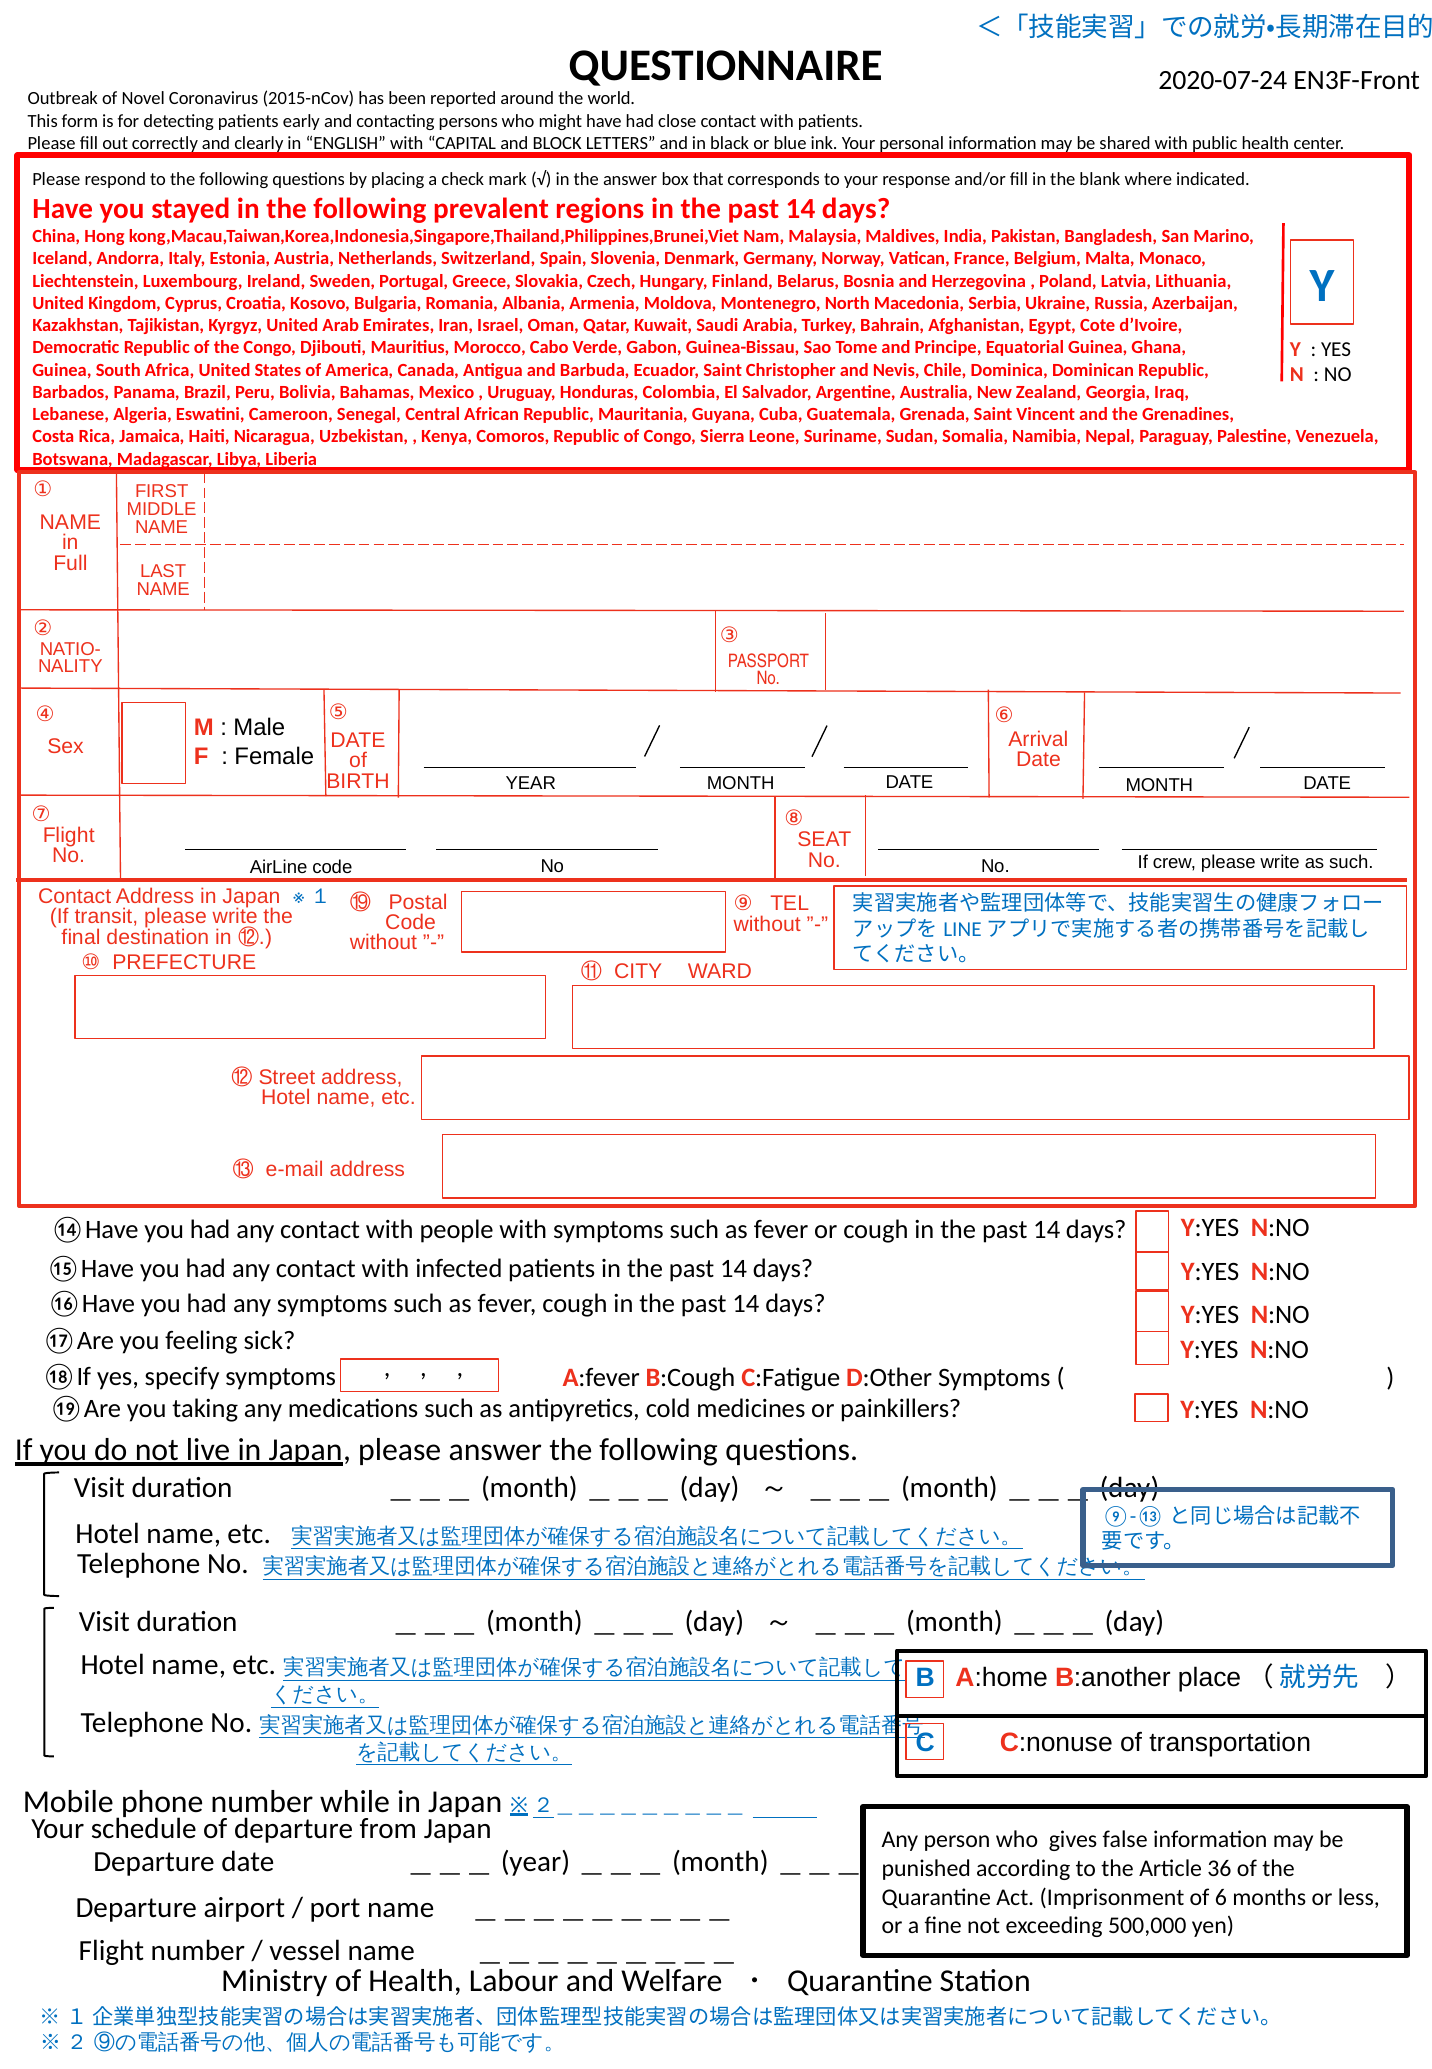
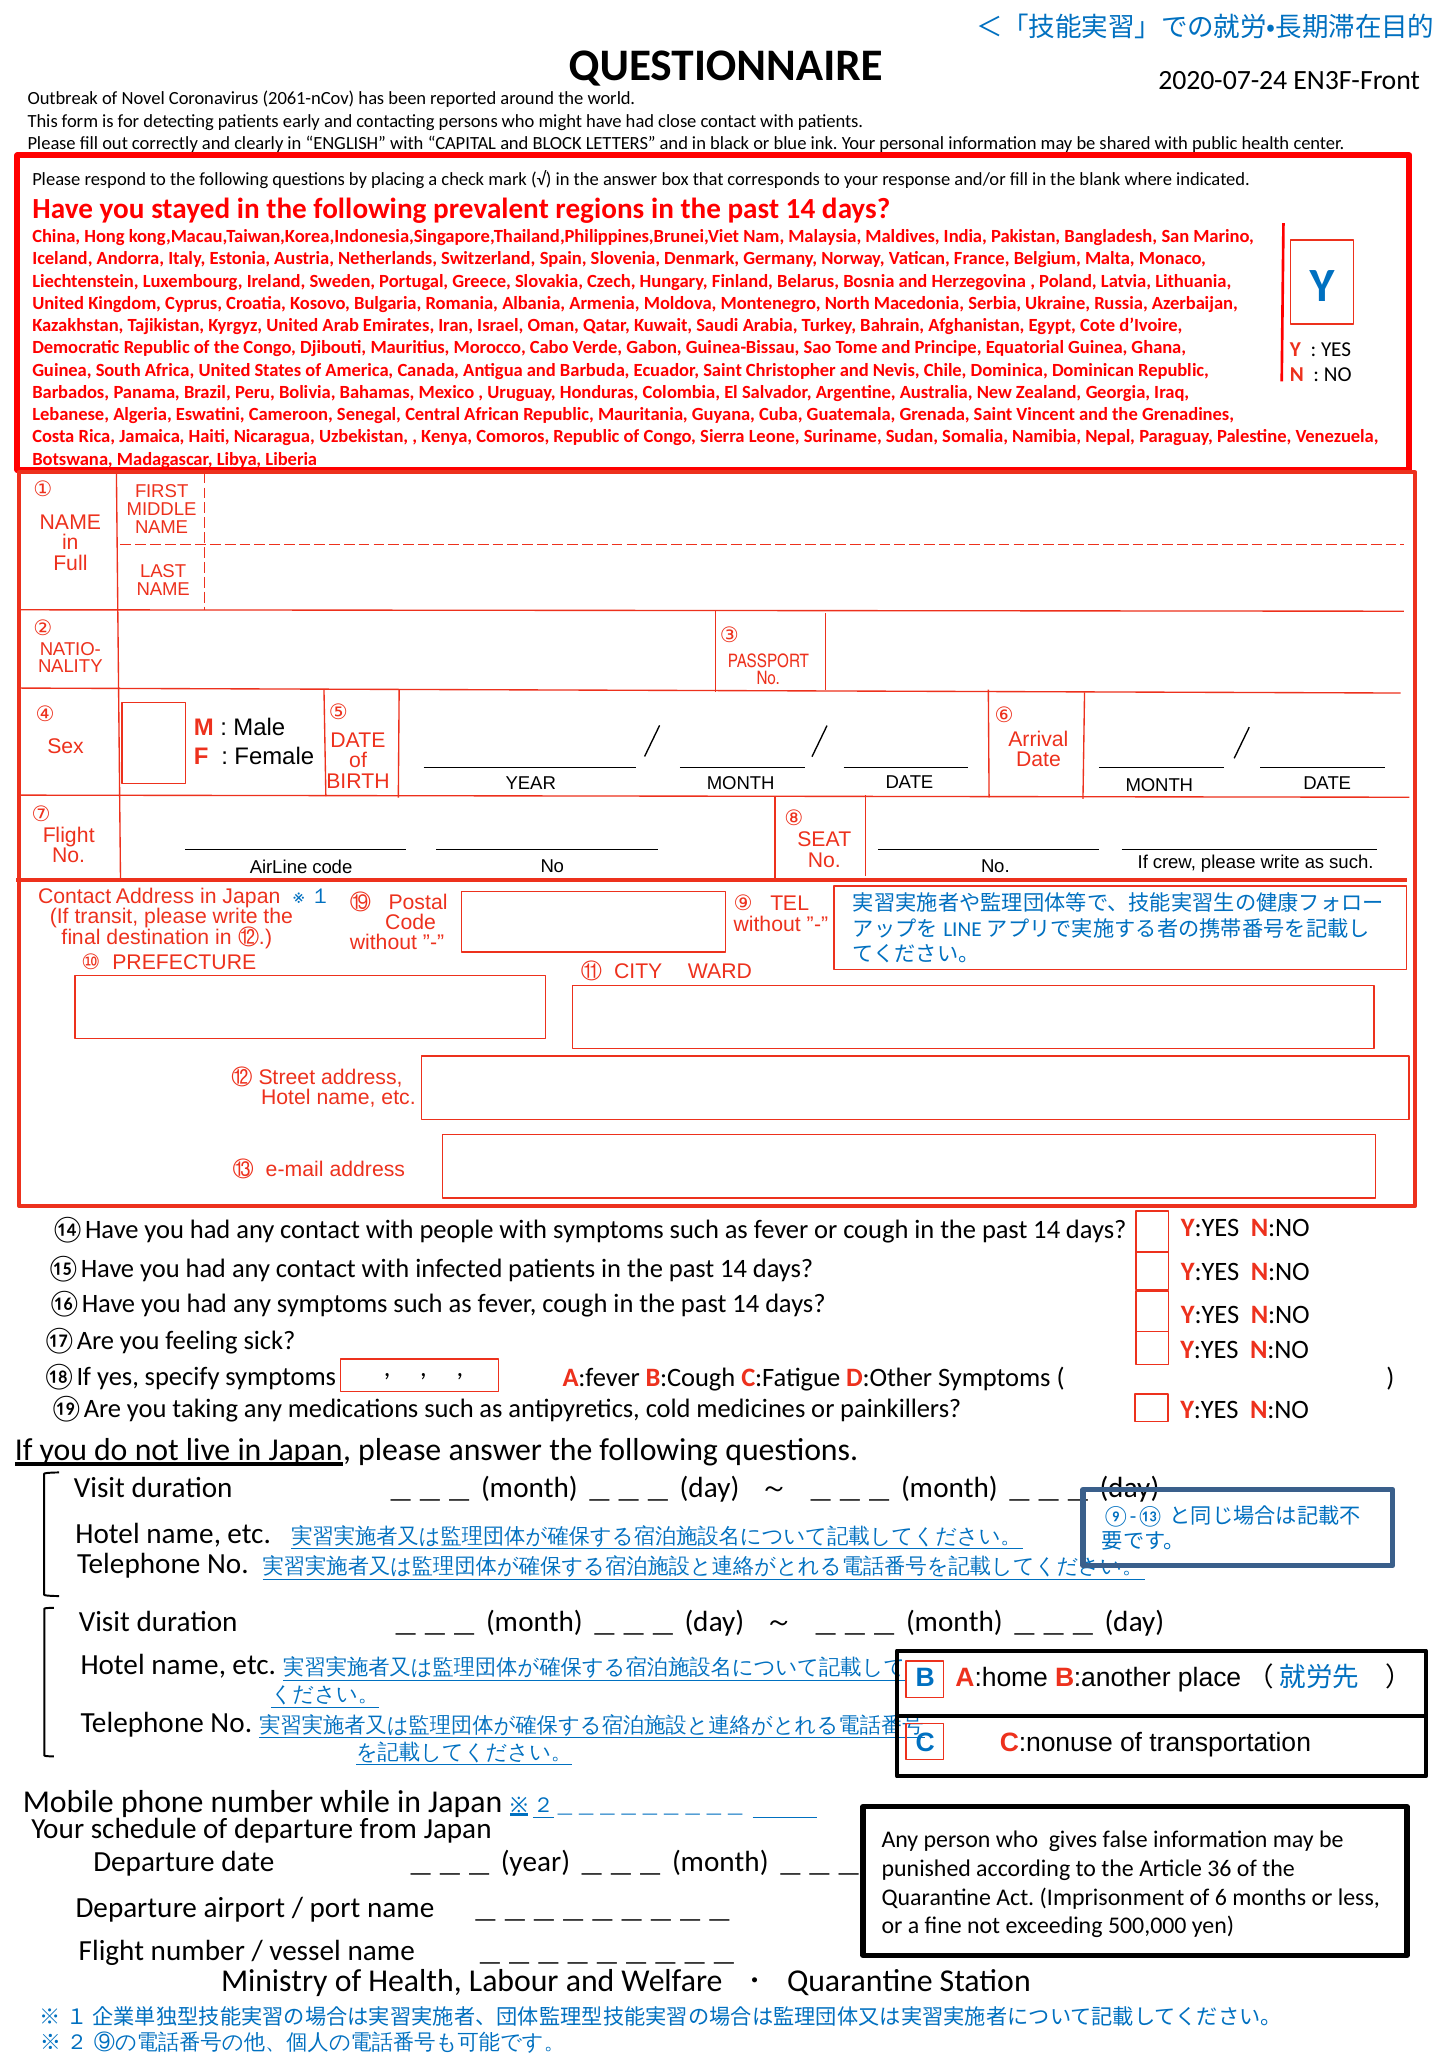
2015-nCov: 2015-nCov -> 2061-nCov
